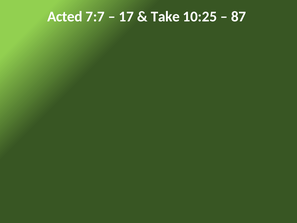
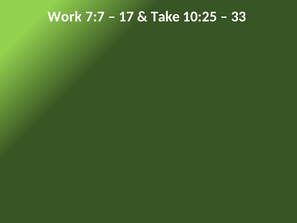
Acted: Acted -> Work
87: 87 -> 33
